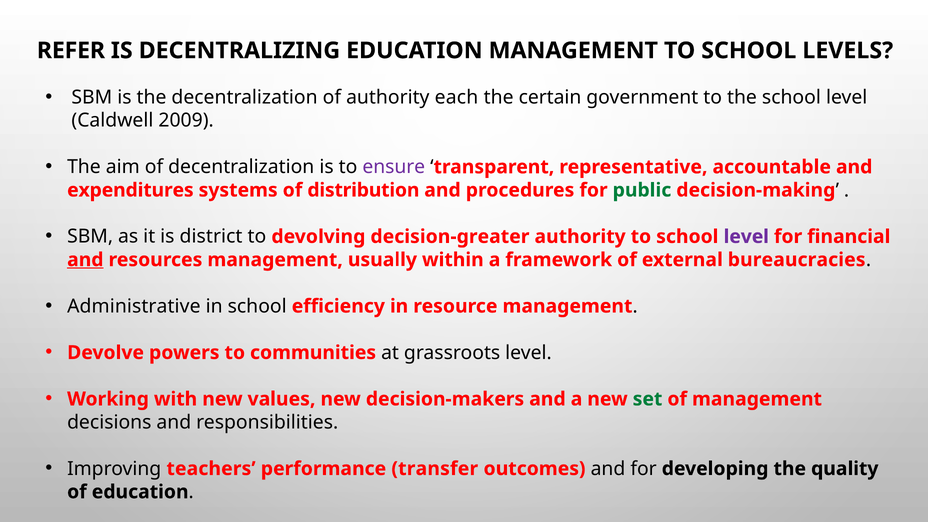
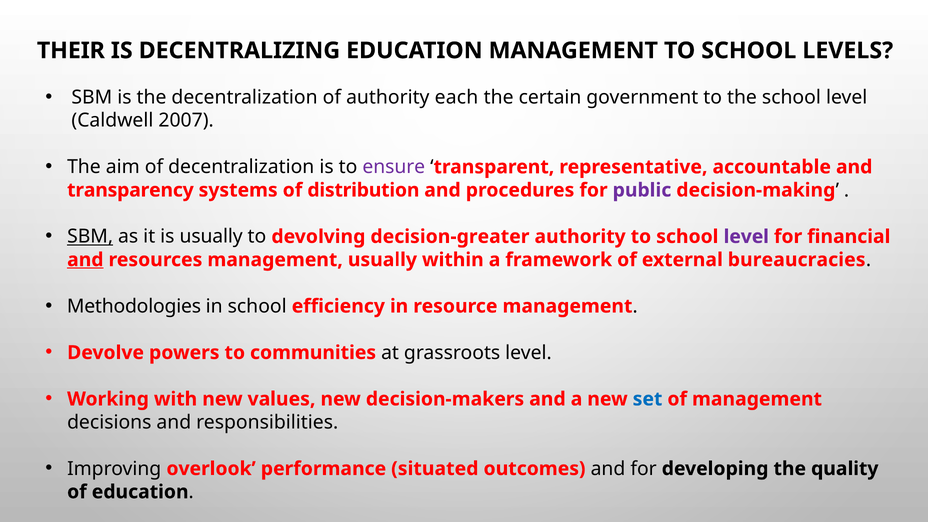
REFER: REFER -> THEIR
2009: 2009 -> 2007
expenditures: expenditures -> transparency
public colour: green -> purple
SBM at (90, 237) underline: none -> present
is district: district -> usually
Administrative: Administrative -> Methodologies
set colour: green -> blue
teachers: teachers -> overlook
transfer: transfer -> situated
